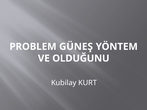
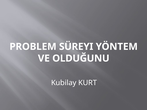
GÜNEŞ: GÜNEŞ -> SÜREYI
